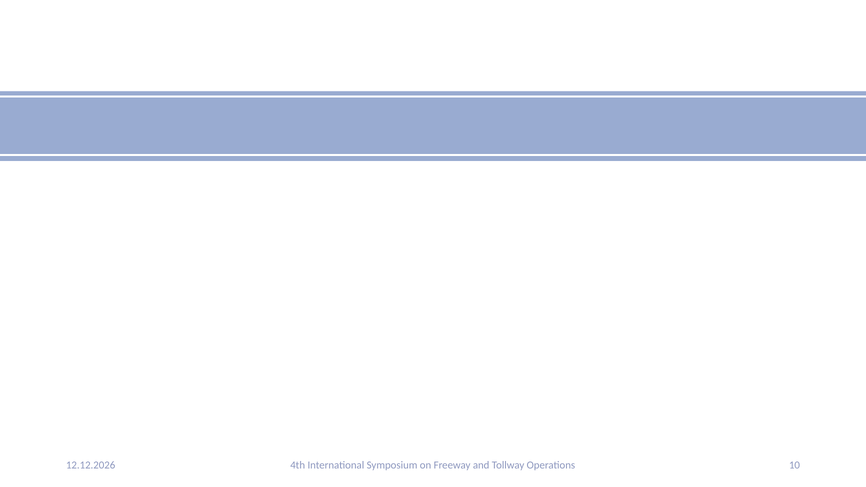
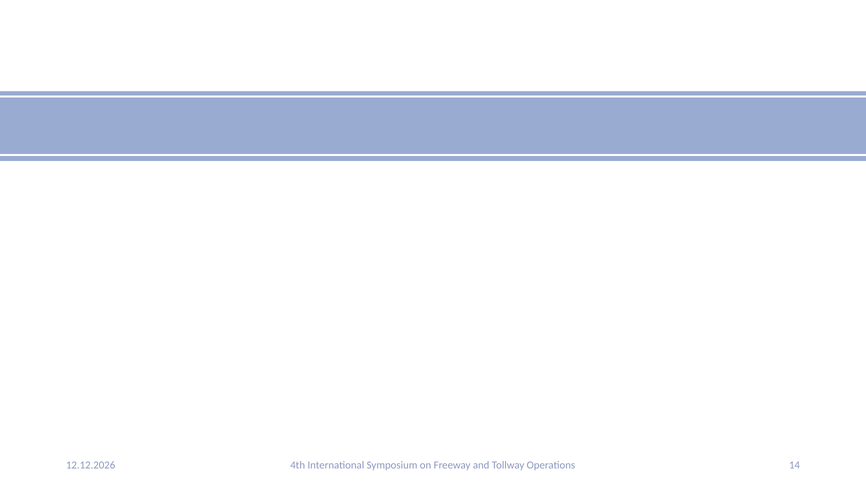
10: 10 -> 14
